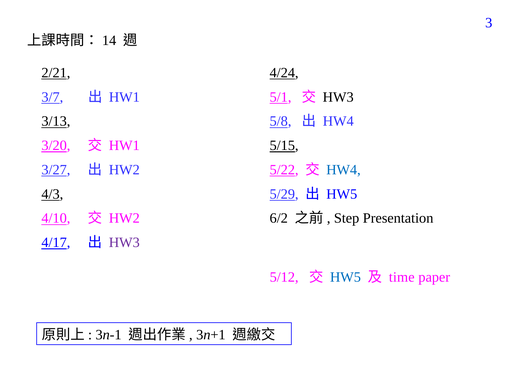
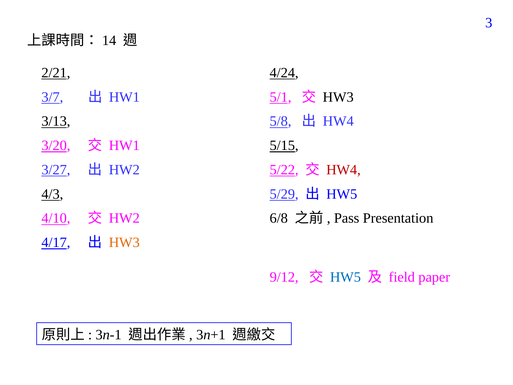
HW4 at (343, 170) colour: blue -> red
6/2: 6/2 -> 6/8
Step: Step -> Pass
HW3 at (124, 242) colour: purple -> orange
5/12: 5/12 -> 9/12
time: time -> field
